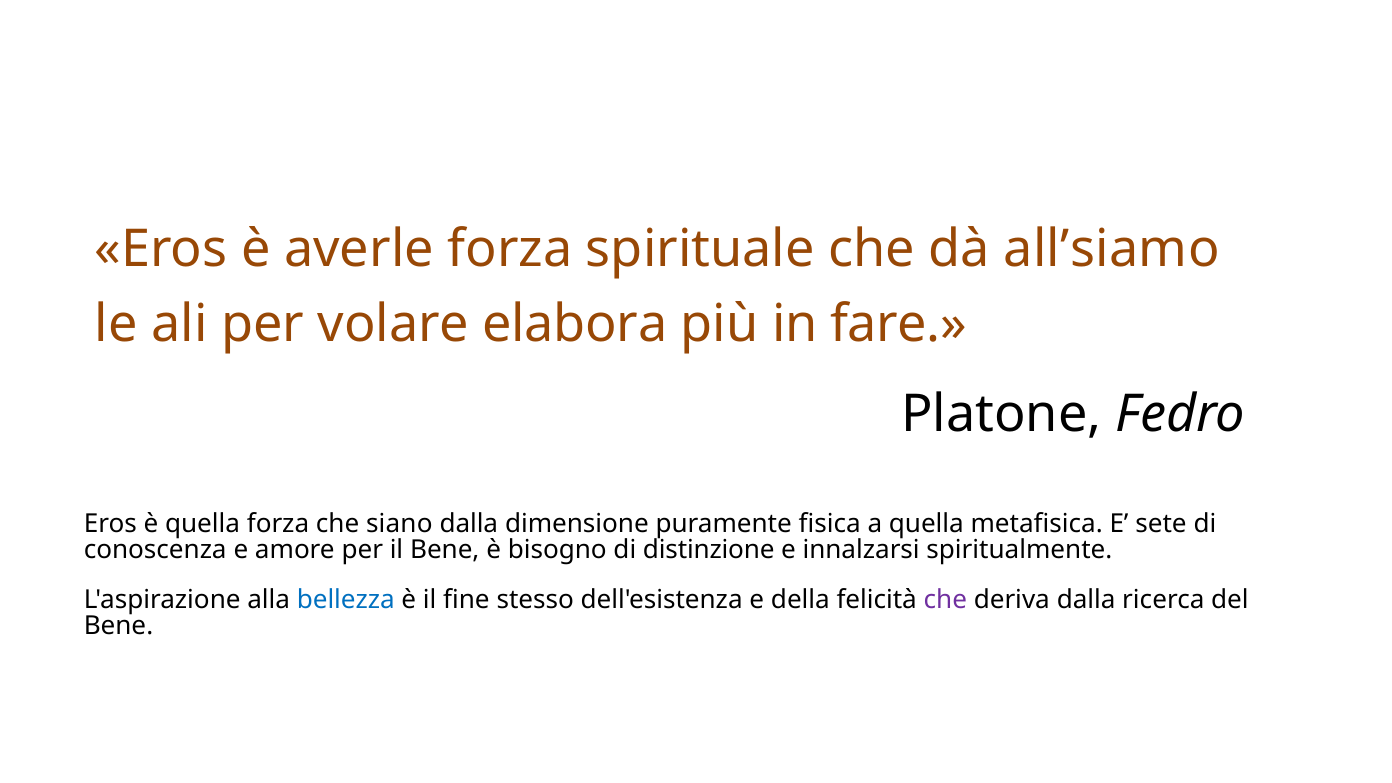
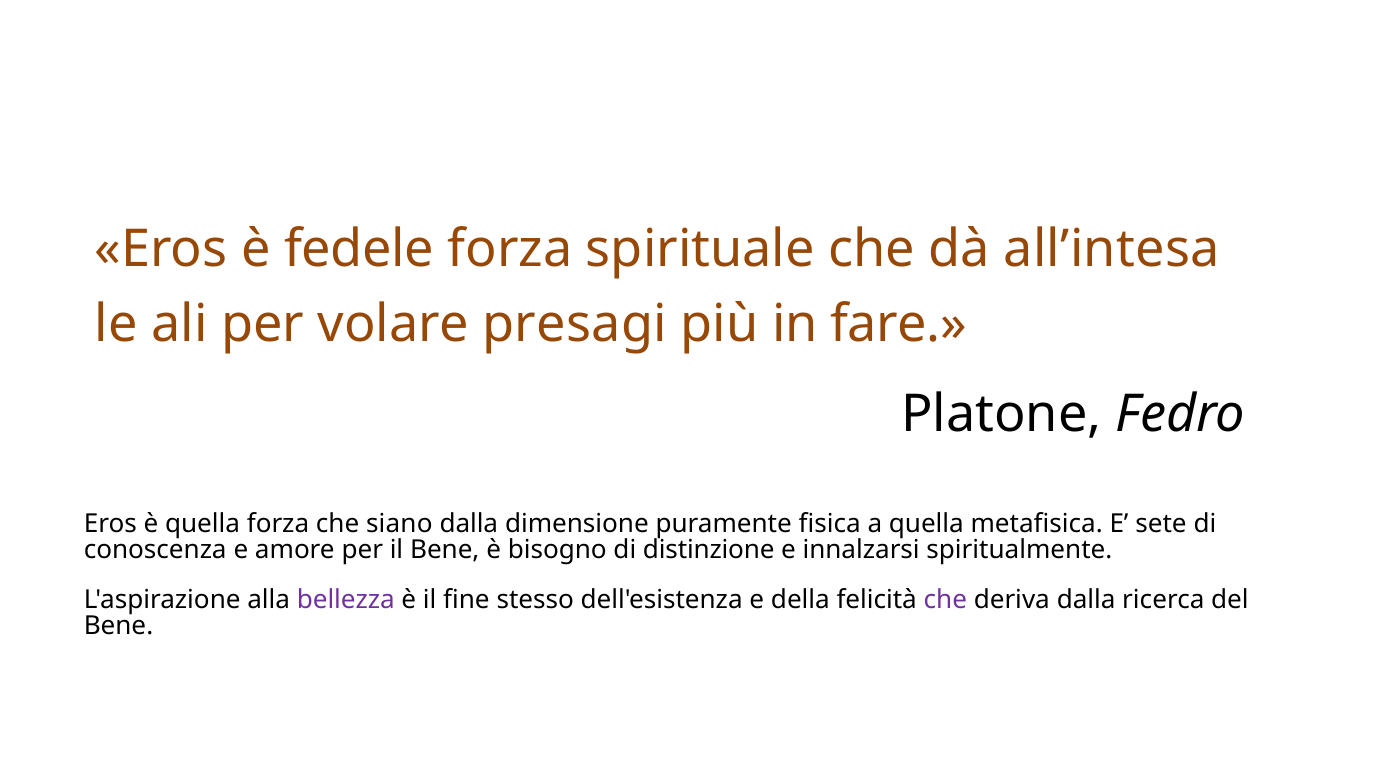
averle: averle -> fedele
all’siamo: all’siamo -> all’intesa
elabora: elabora -> presagi
bellezza colour: blue -> purple
